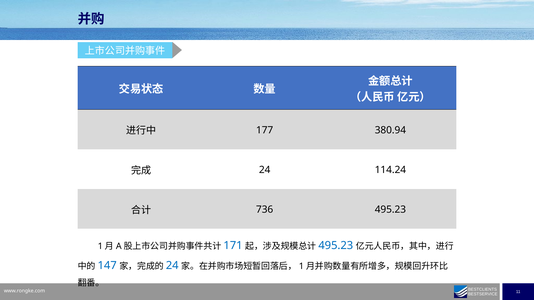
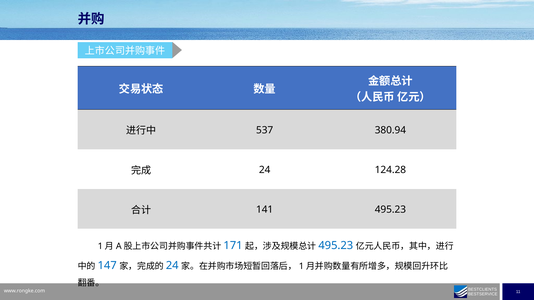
177: 177 -> 537
114.24: 114.24 -> 124.28
736: 736 -> 141
